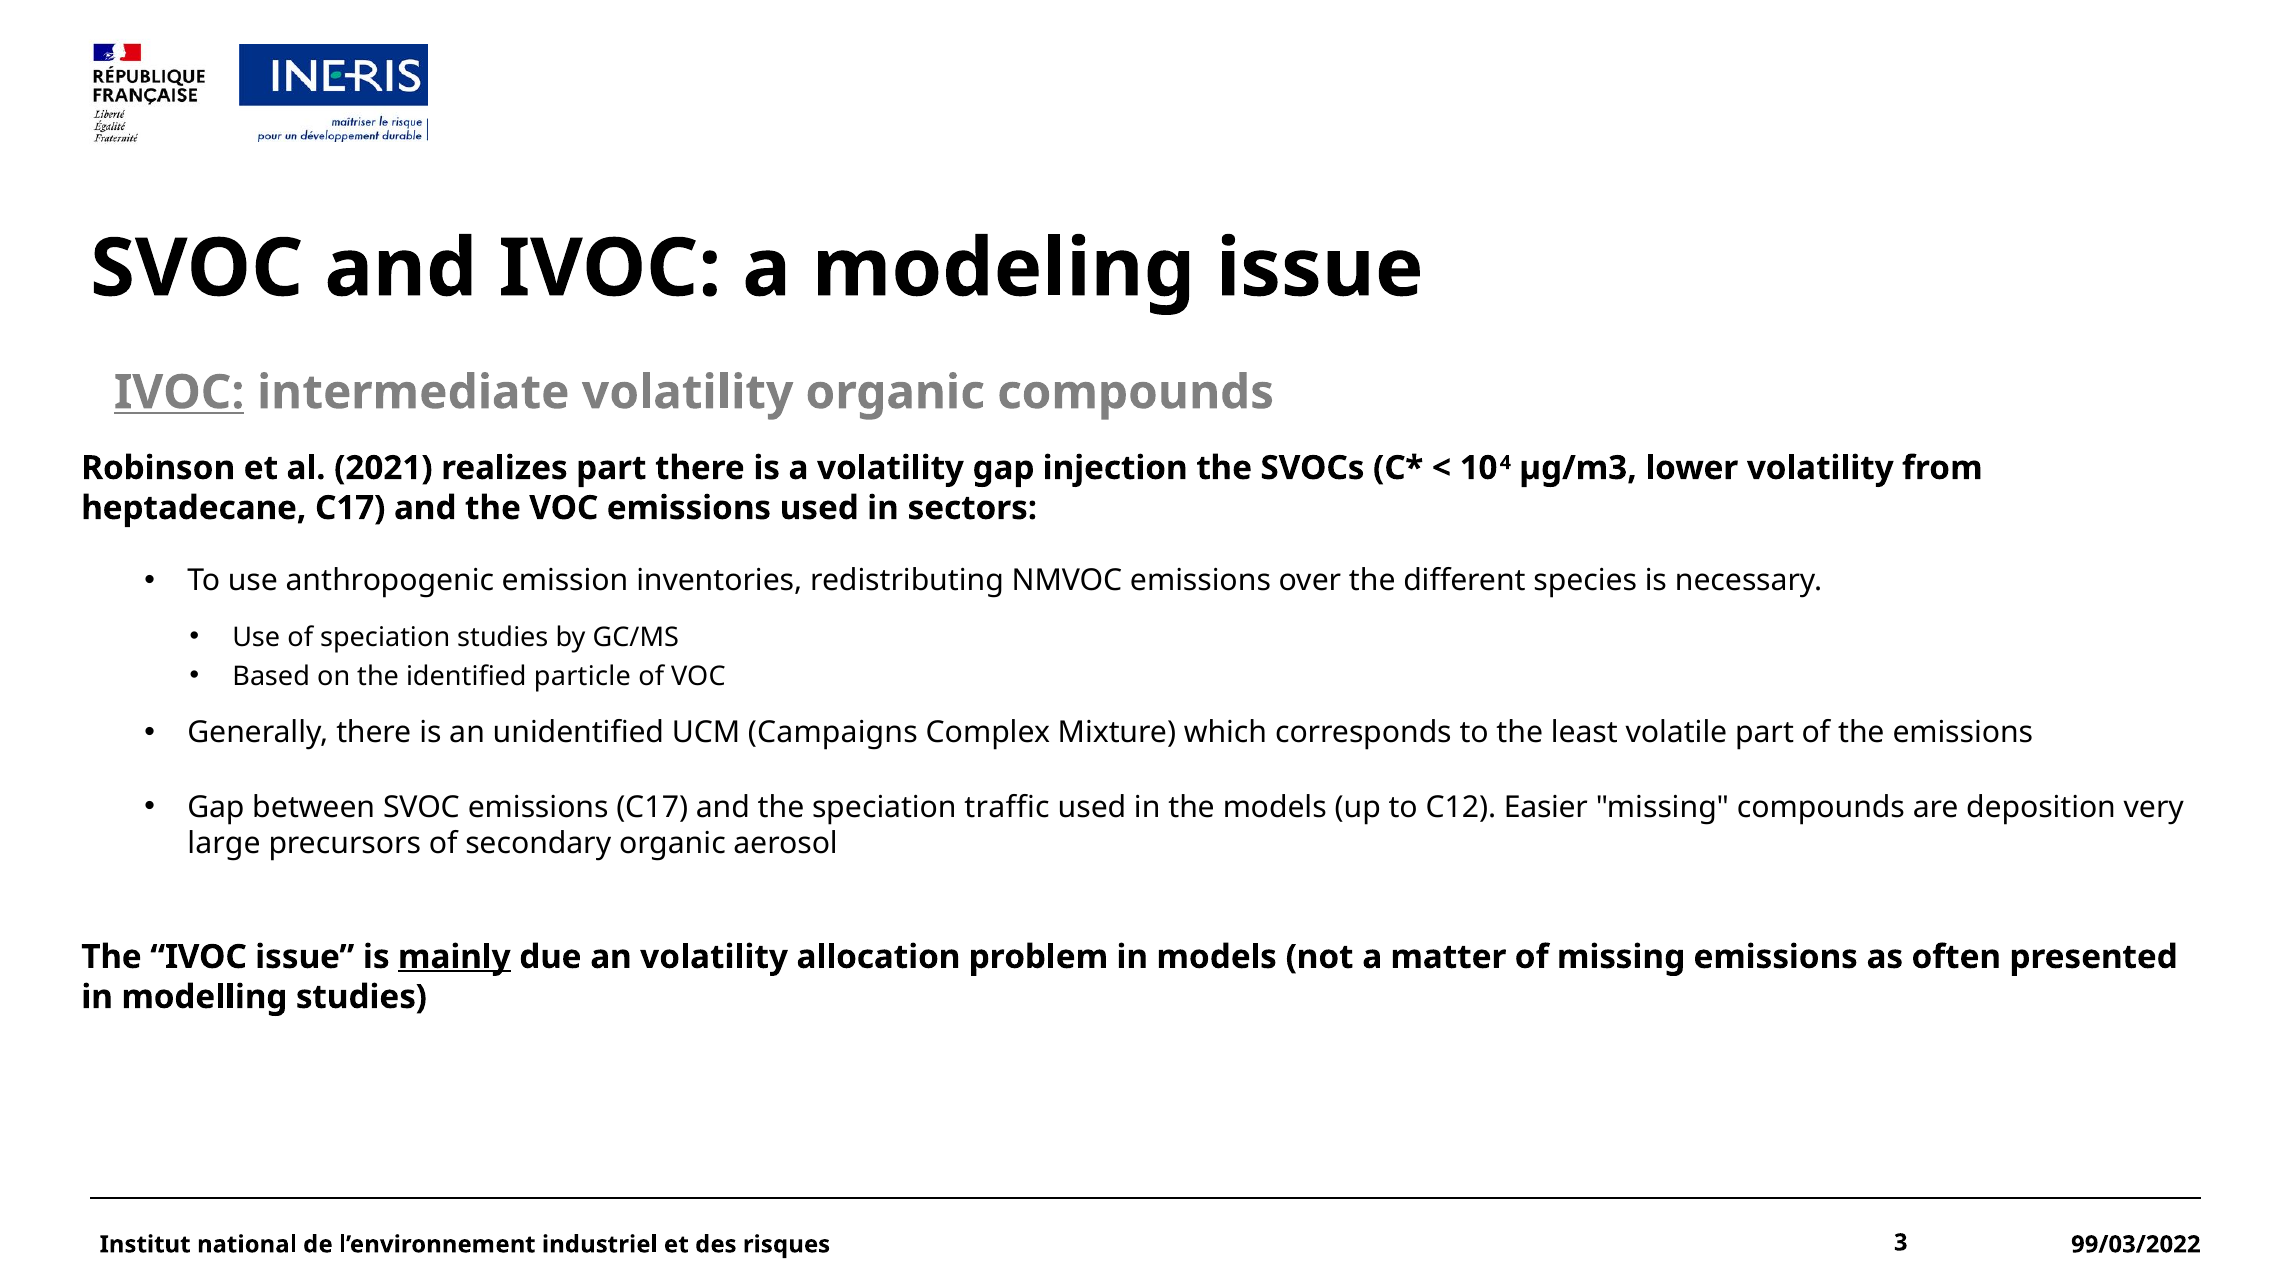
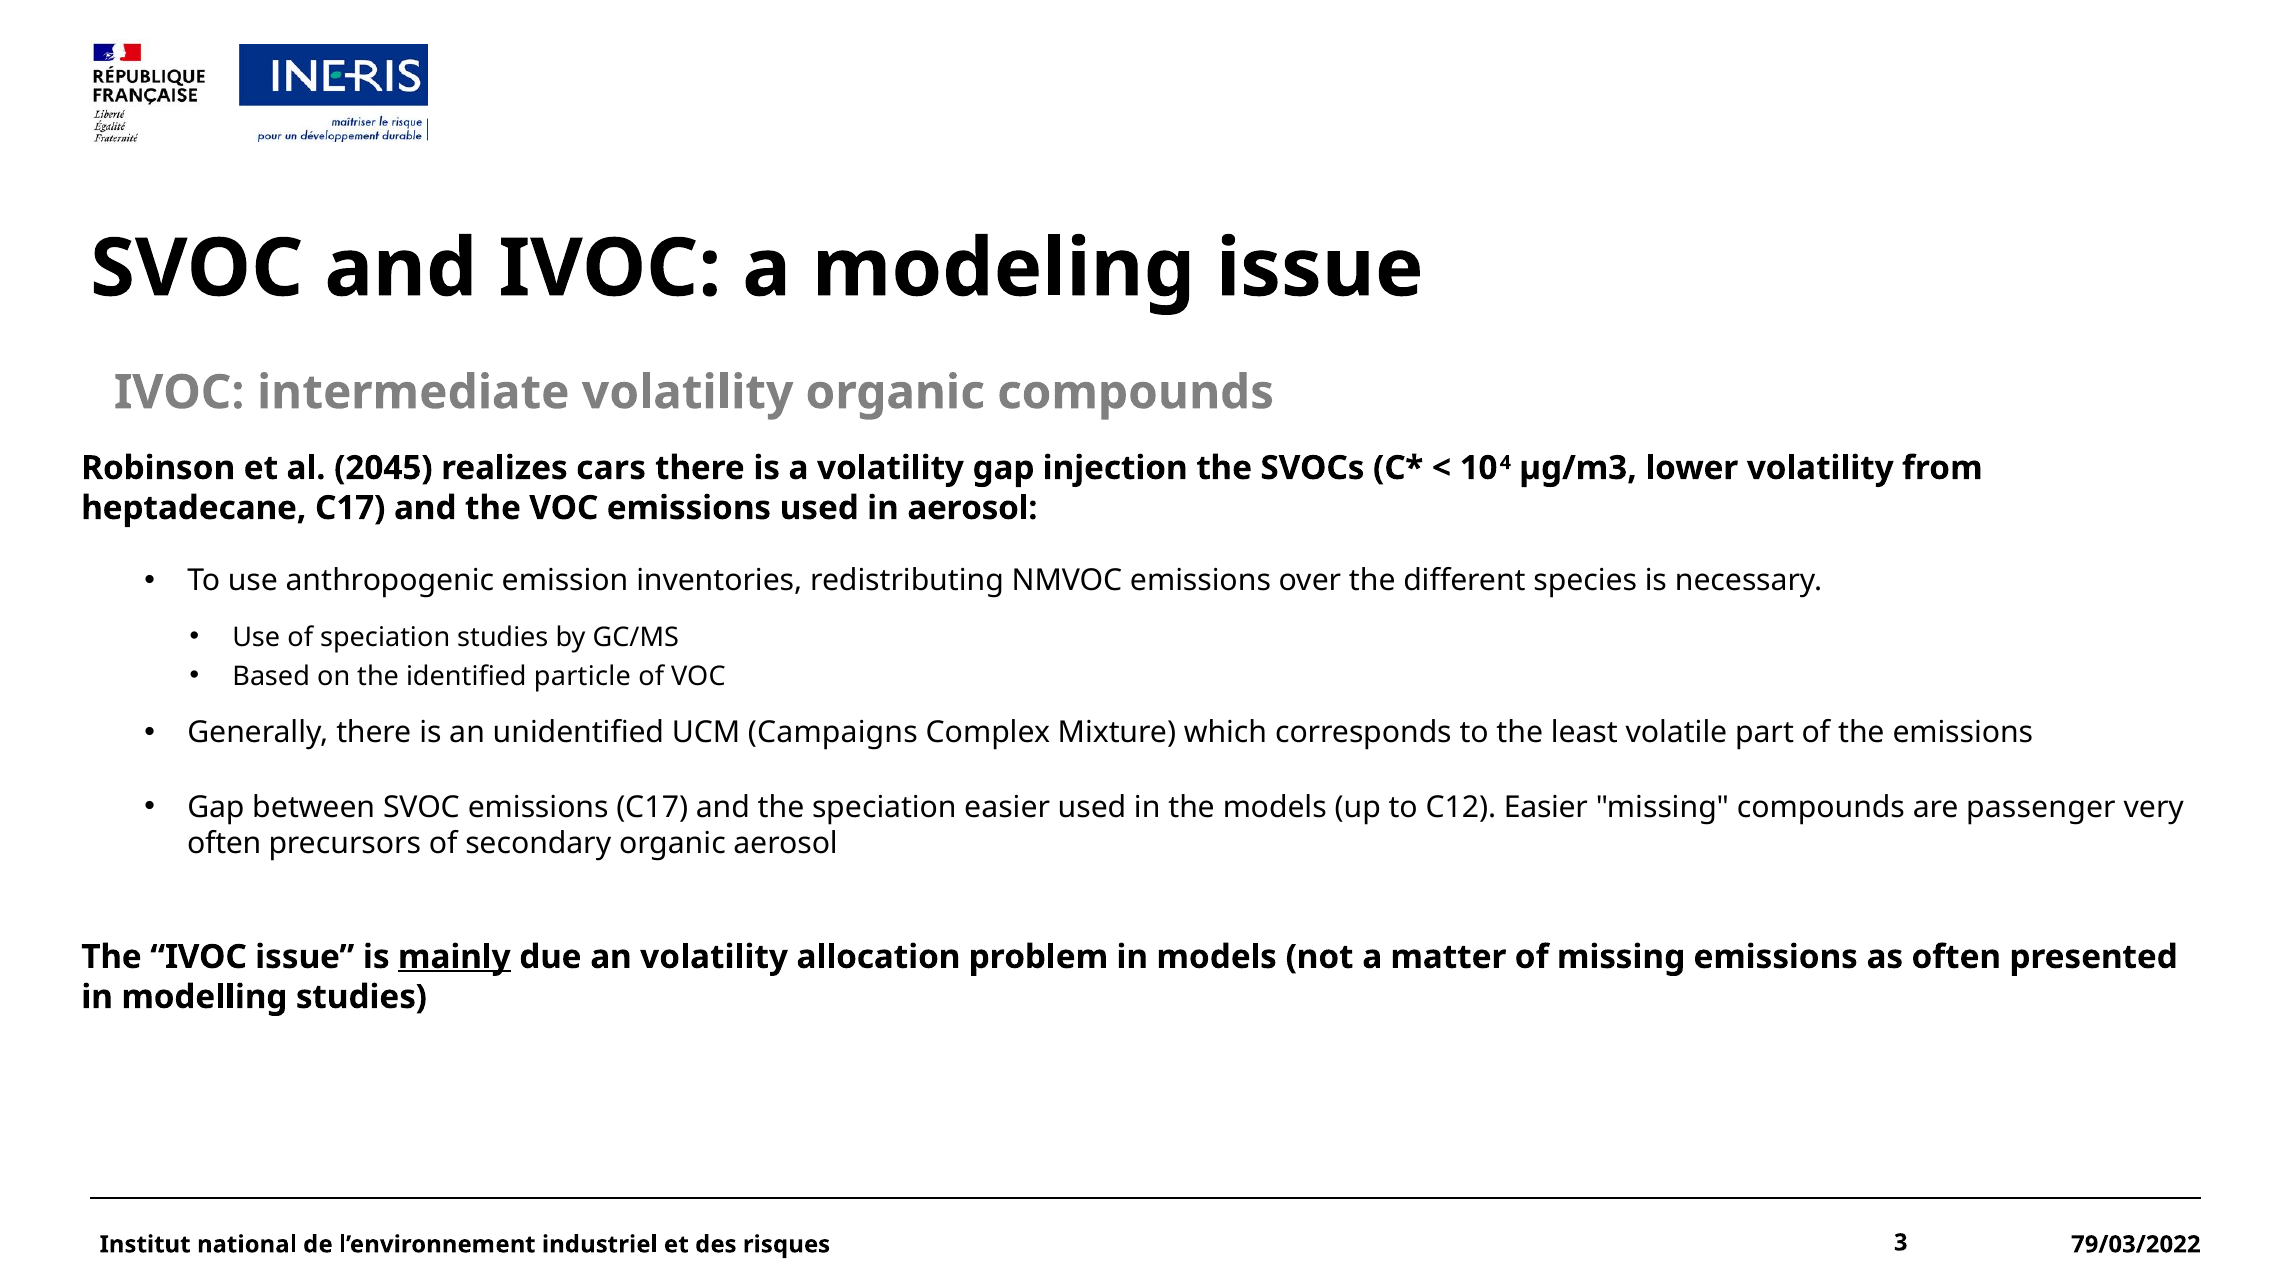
IVOC at (179, 393) underline: present -> none
2021: 2021 -> 2045
realizes part: part -> cars
in sectors: sectors -> aerosol
speciation traffic: traffic -> easier
deposition: deposition -> passenger
large at (224, 844): large -> often
99/03/2022: 99/03/2022 -> 79/03/2022
